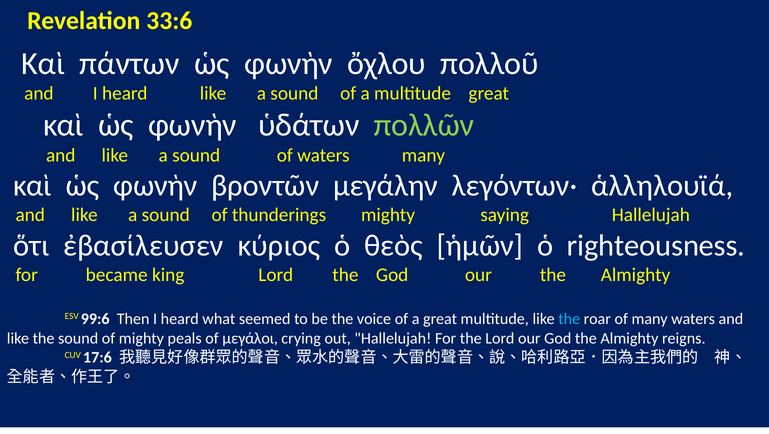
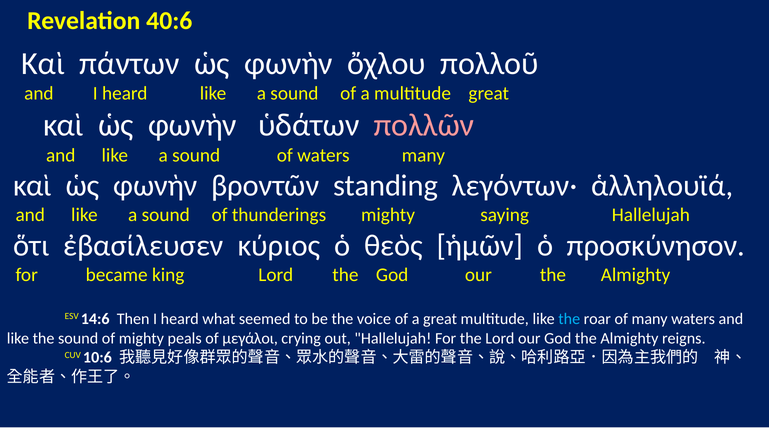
33:6: 33:6 -> 40:6
πολλῶν colour: light green -> pink
μεγάλην: μεγάλην -> standing
righteousness: righteousness -> προσκύνησον
99:6: 99:6 -> 14:6
17:6: 17:6 -> 10:6
